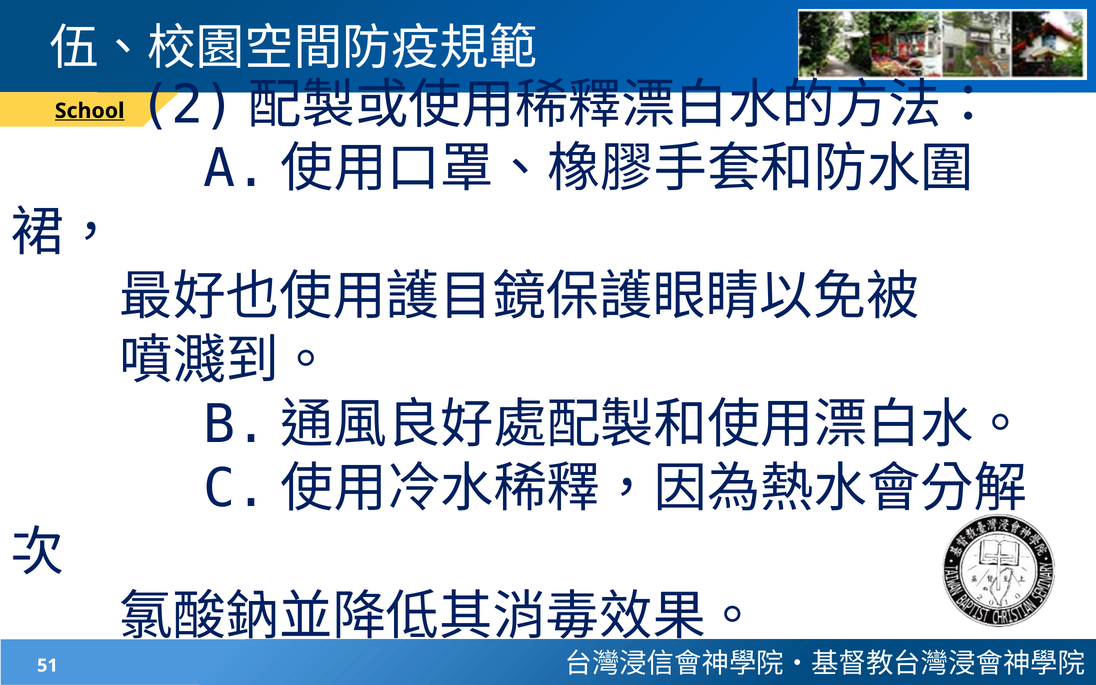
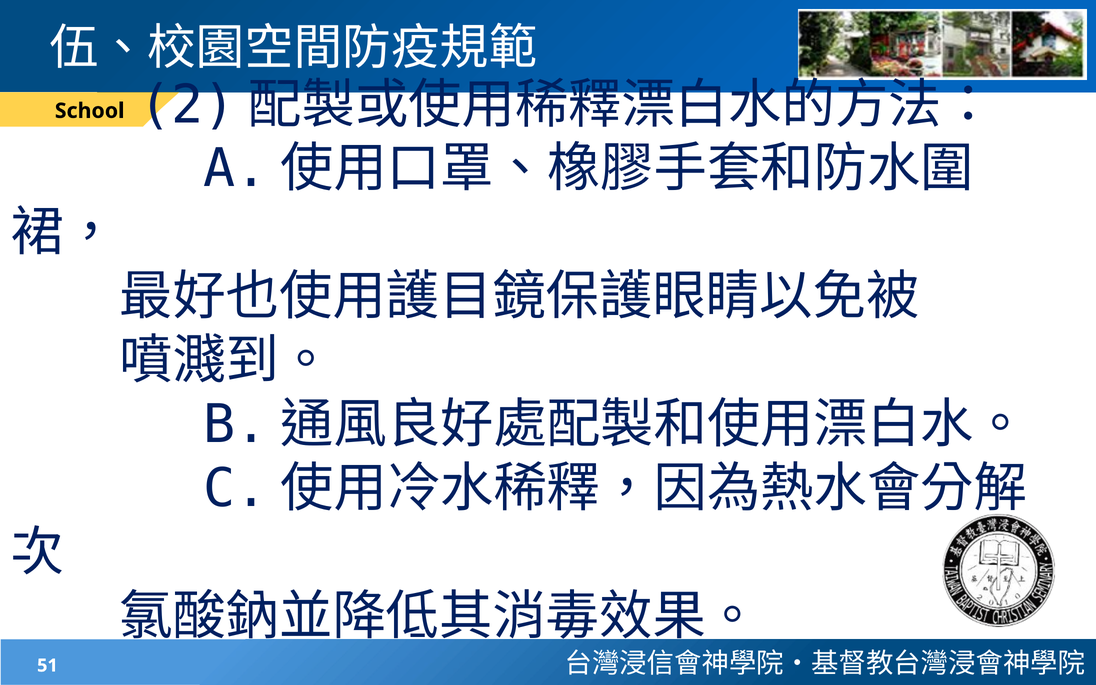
School underline: present -> none
